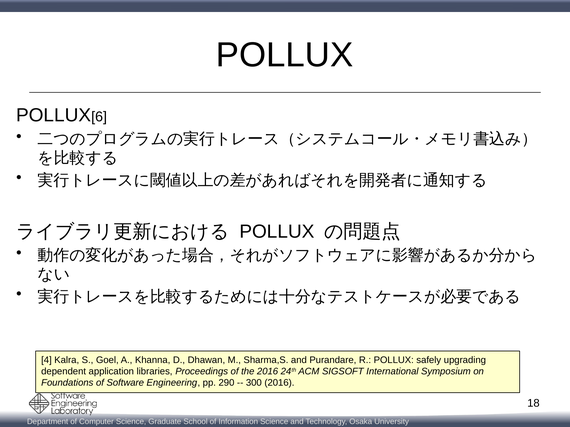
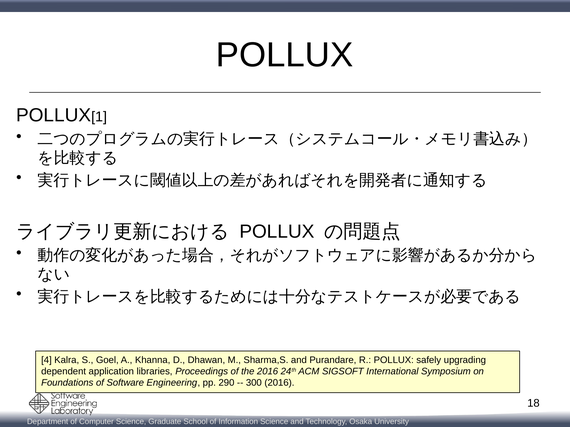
6: 6 -> 1
